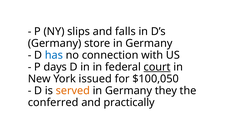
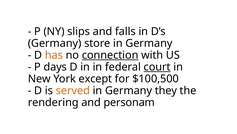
has colour: blue -> orange
connection underline: none -> present
issued: issued -> except
$100,050: $100,050 -> $100,500
conferred: conferred -> rendering
practically: practically -> personam
